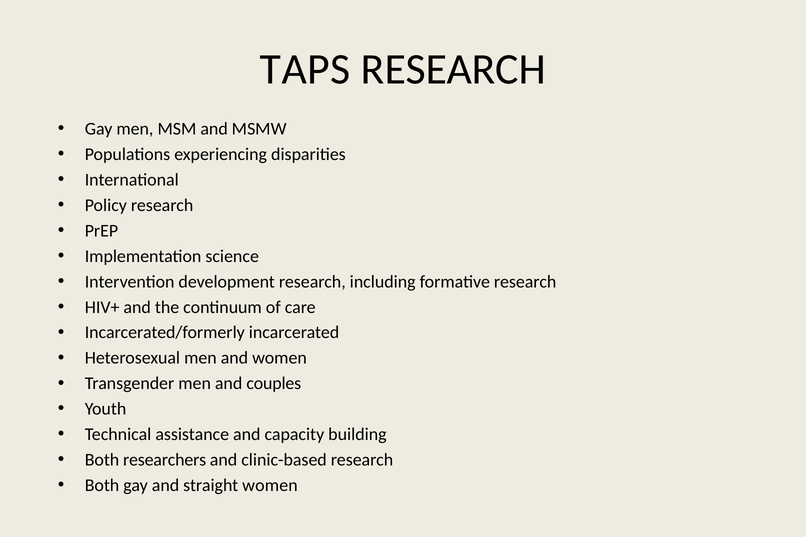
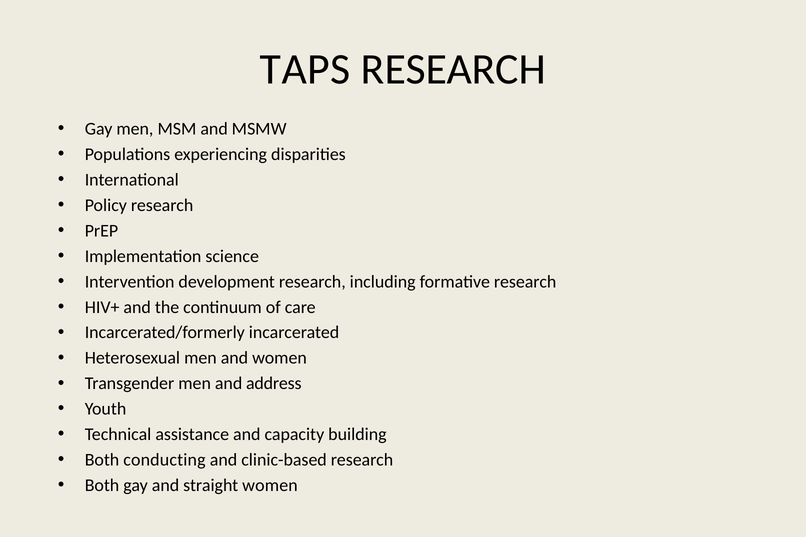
couples: couples -> address
researchers: researchers -> conducting
